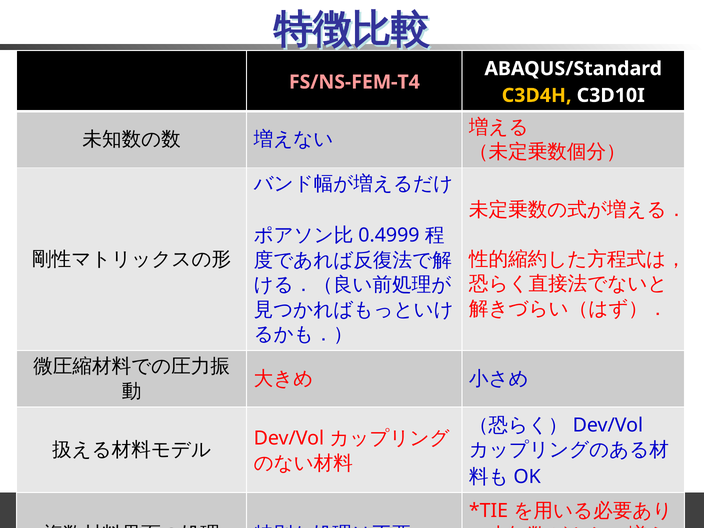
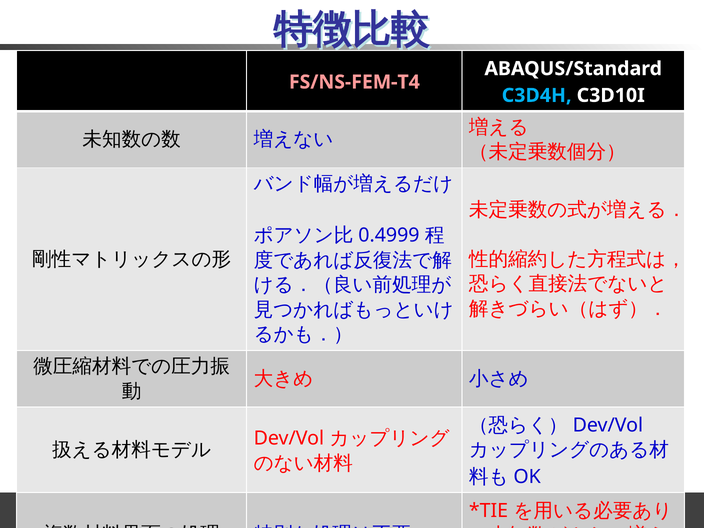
C3D4H colour: yellow -> light blue
